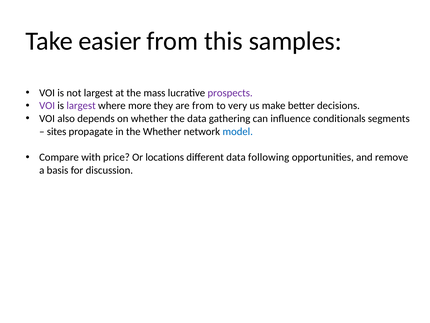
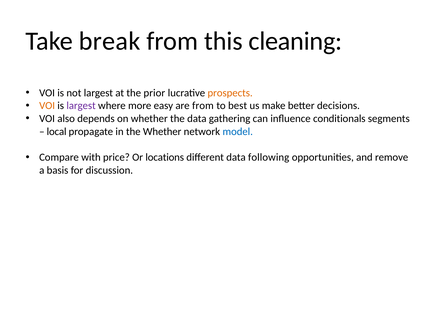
easier: easier -> break
samples: samples -> cleaning
mass: mass -> prior
prospects colour: purple -> orange
VOI at (47, 106) colour: purple -> orange
they: they -> easy
very: very -> best
sites: sites -> local
